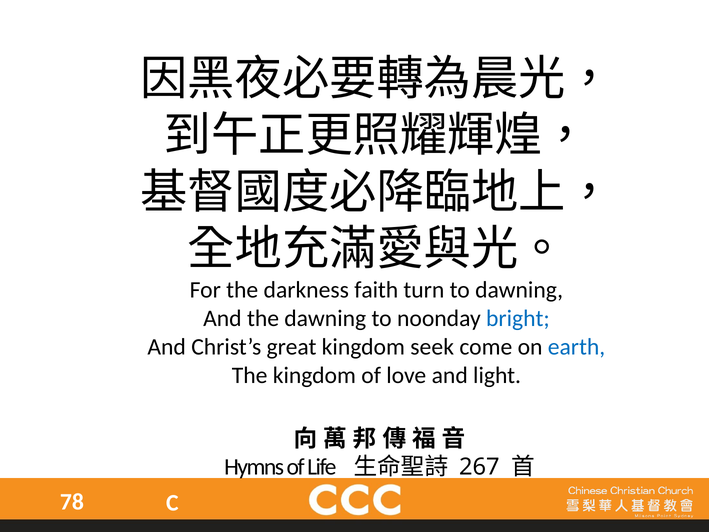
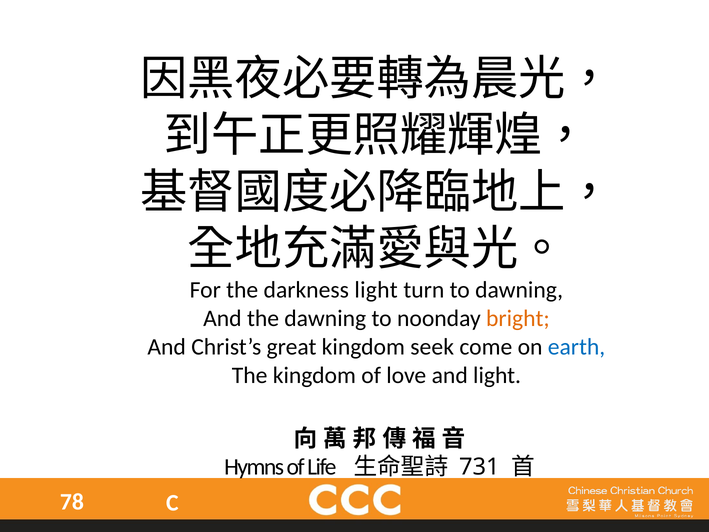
darkness faith: faith -> light
bright colour: blue -> orange
267: 267 -> 731
